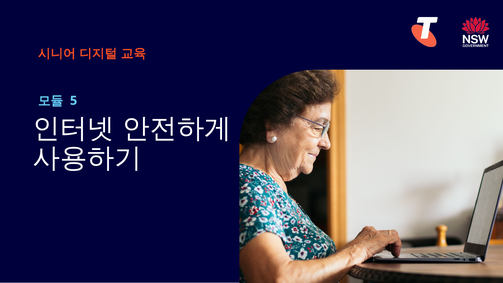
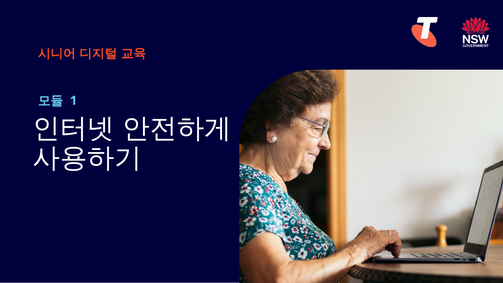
5: 5 -> 1
